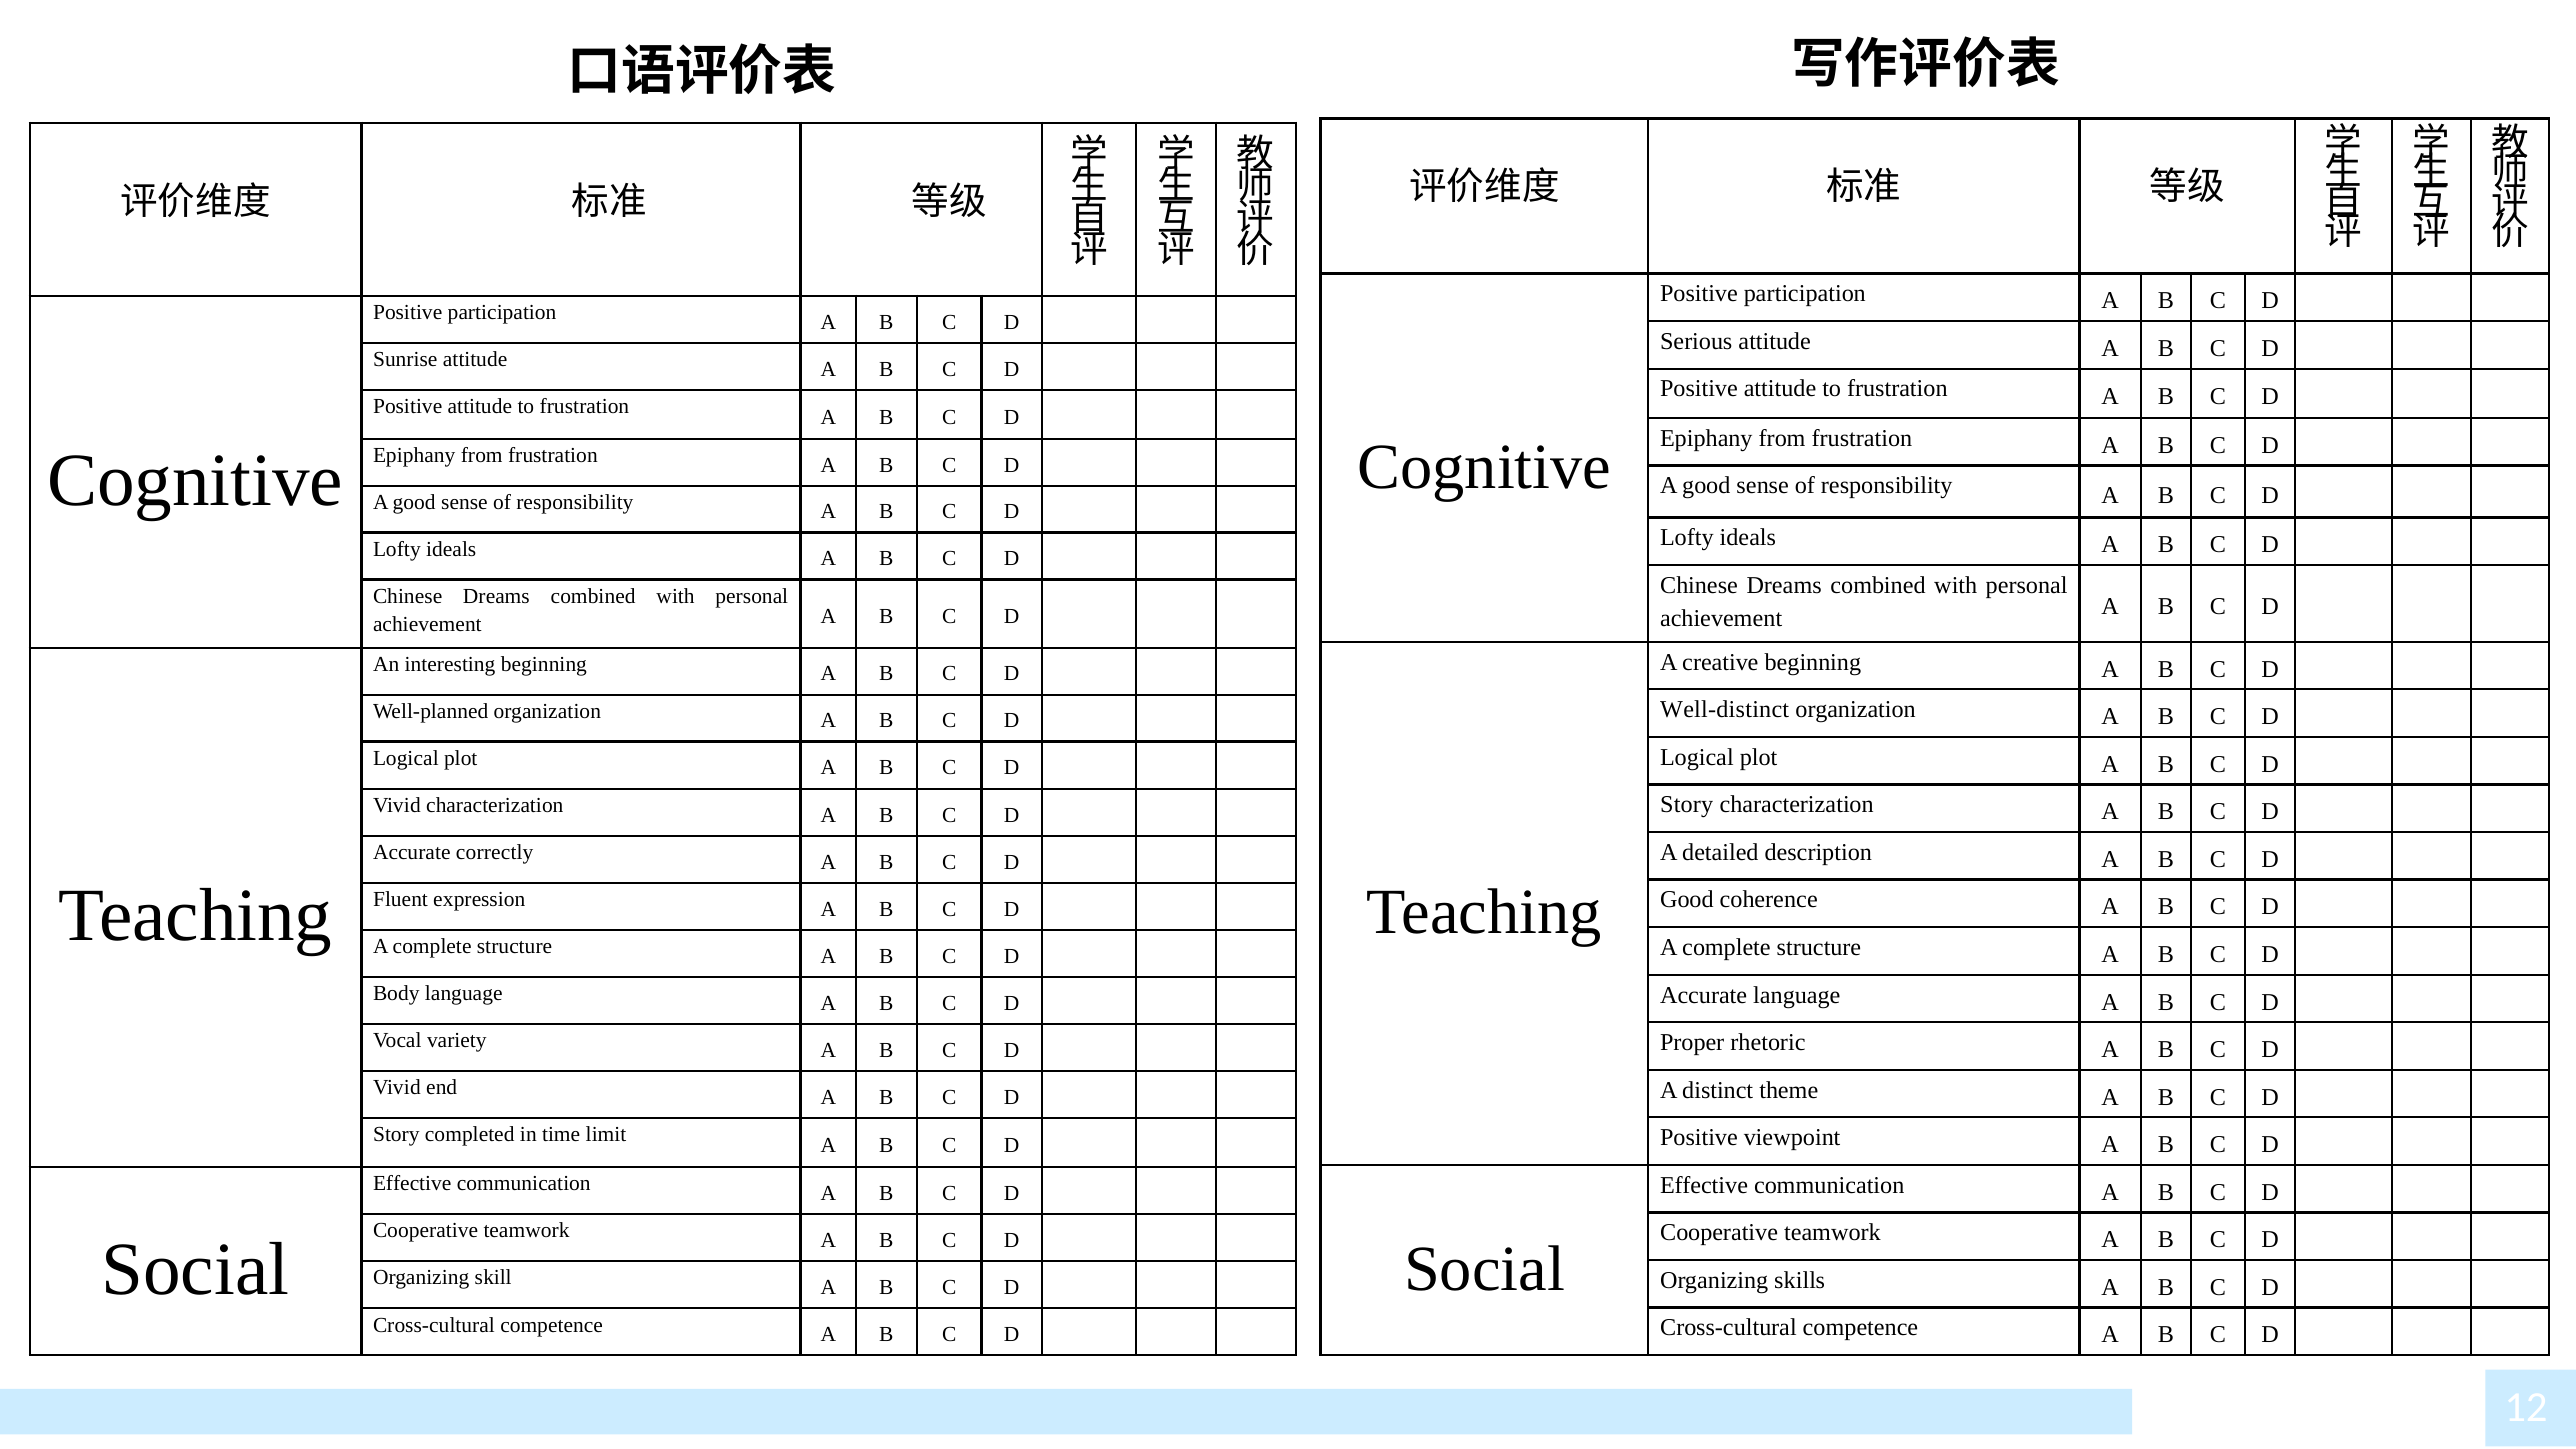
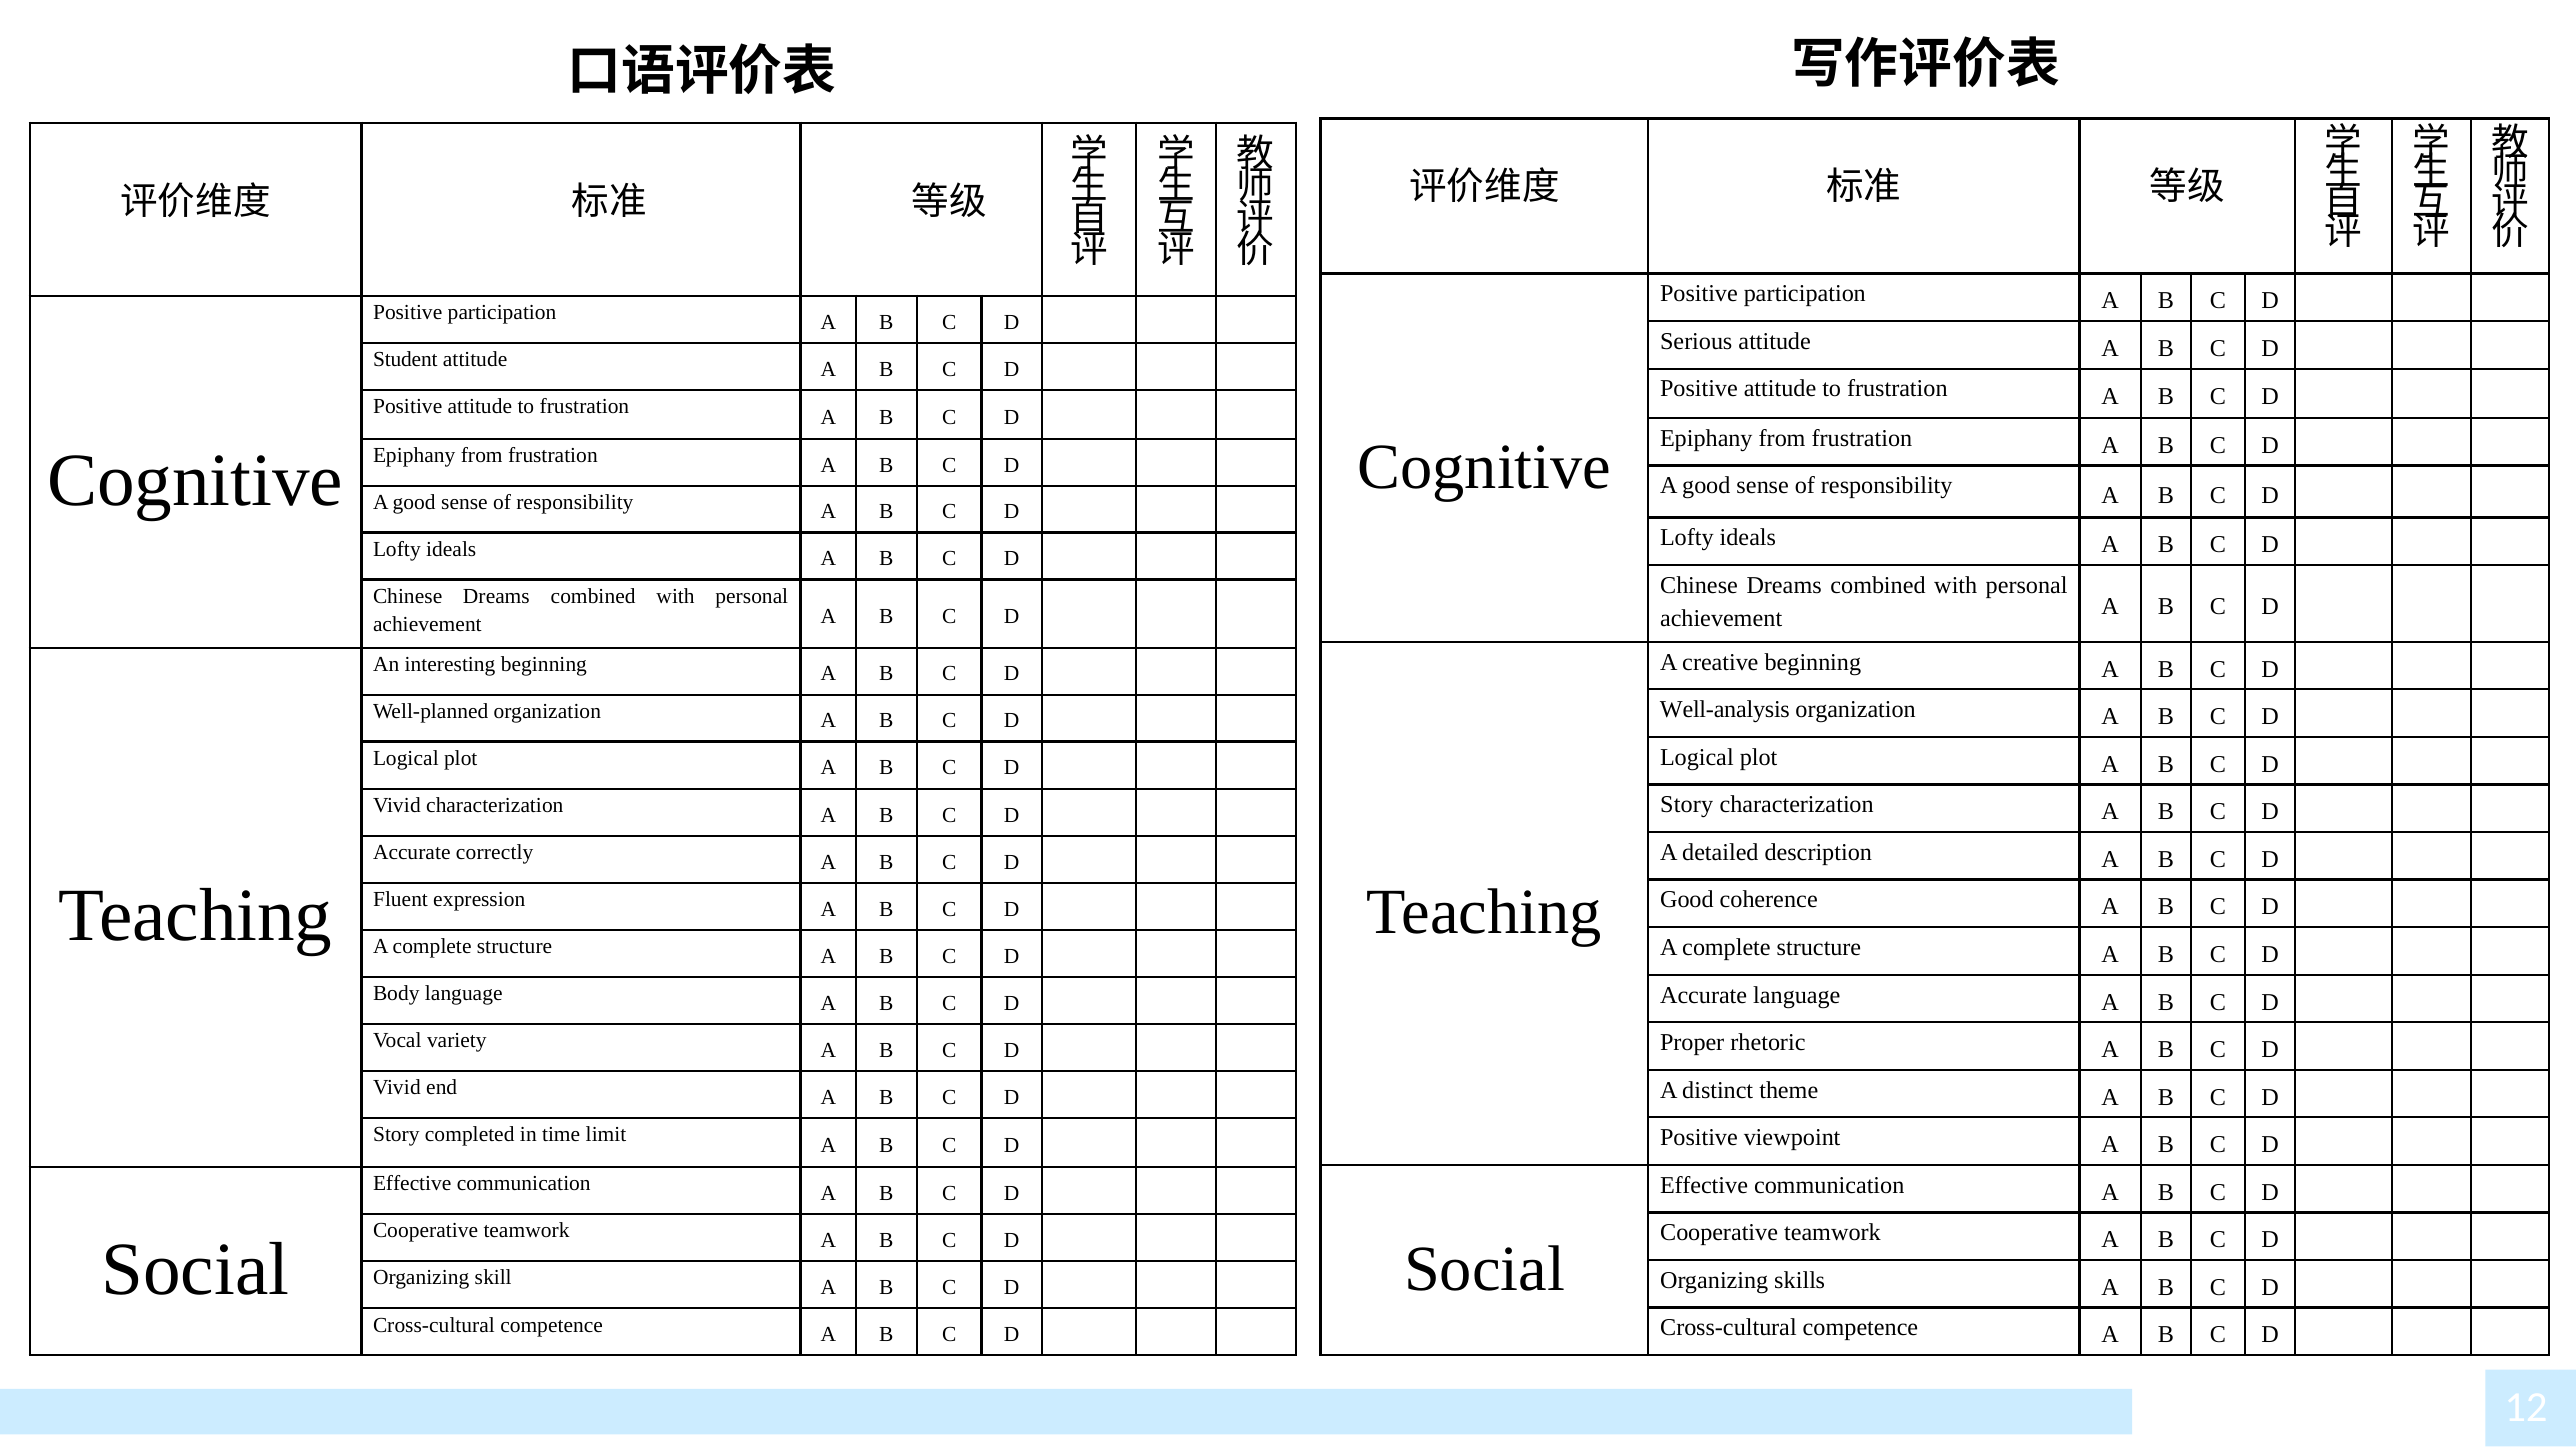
Sunrise: Sunrise -> Student
Well-distinct: Well-distinct -> Well-analysis
